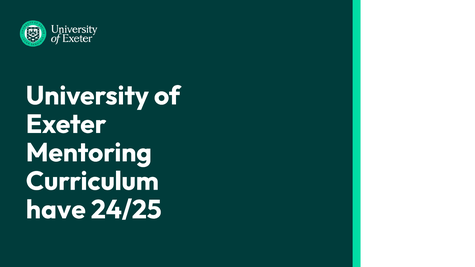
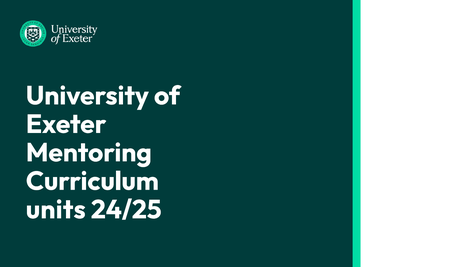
have: have -> units
